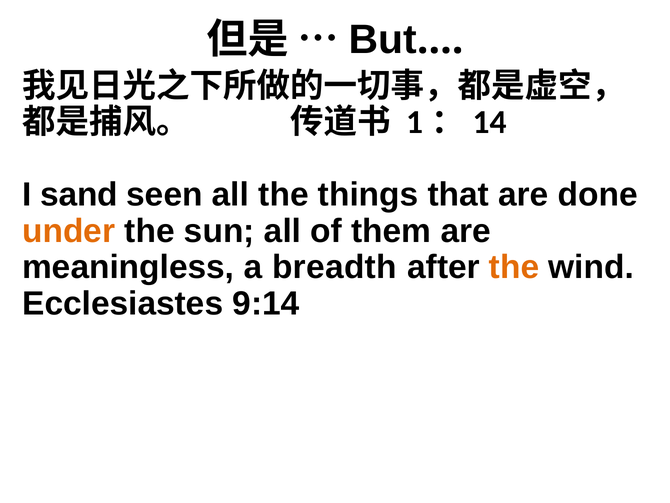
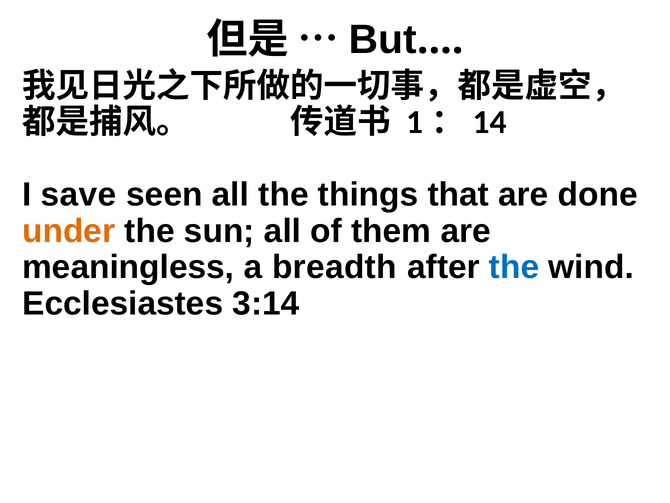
sand: sand -> save
the at (514, 267) colour: orange -> blue
9:14: 9:14 -> 3:14
